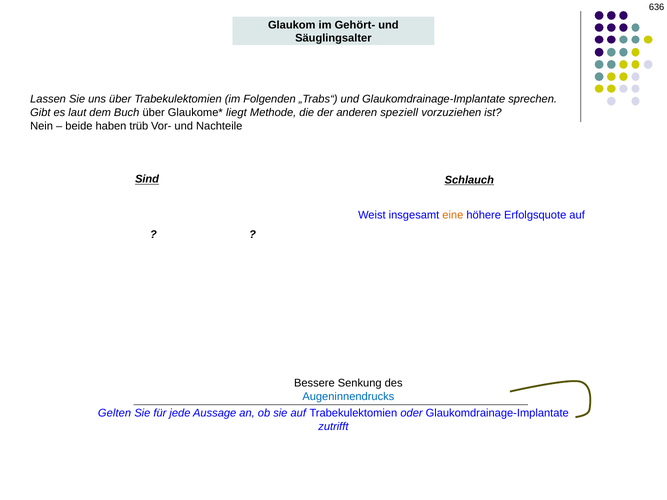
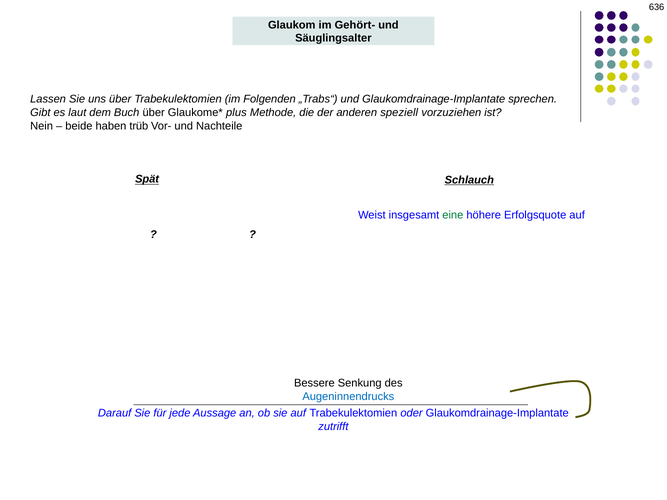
liegt: liegt -> plus
Sind: Sind -> Spät
eine colour: orange -> green
Gelten: Gelten -> Darauf
